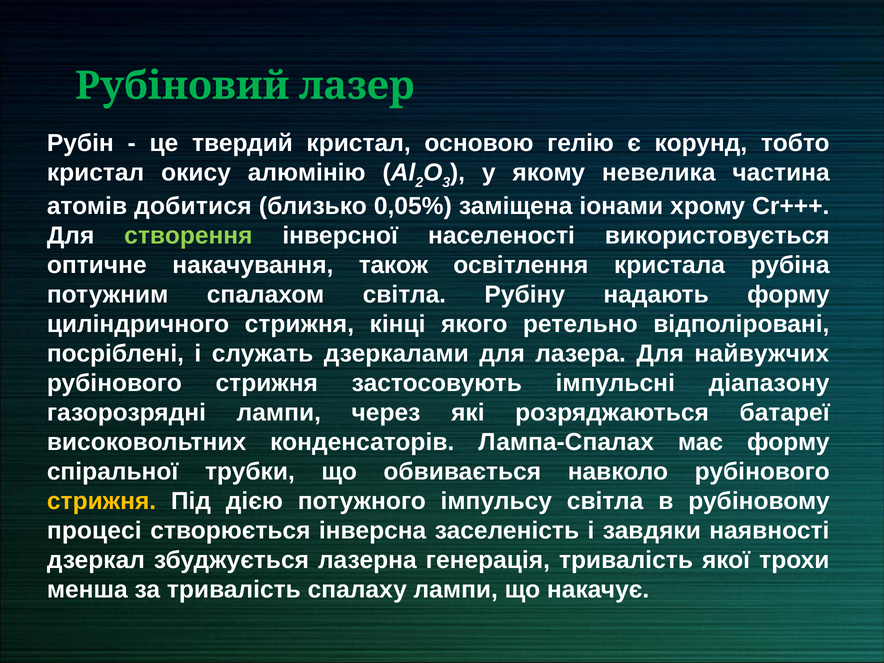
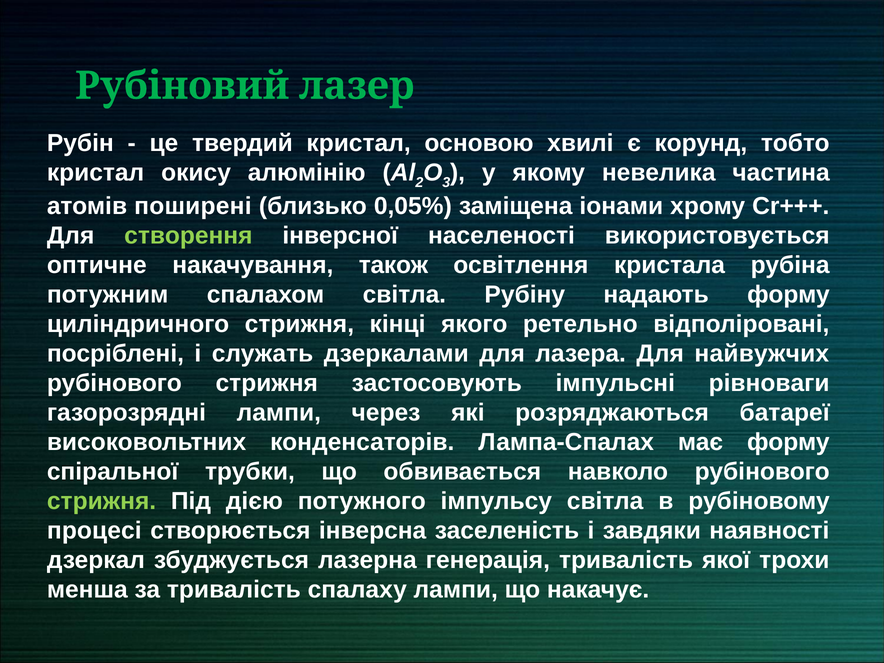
гелію: гелію -> хвилі
добитися: добитися -> поширені
діапазону: діапазону -> рівноваги
стрижня at (102, 501) colour: yellow -> light green
